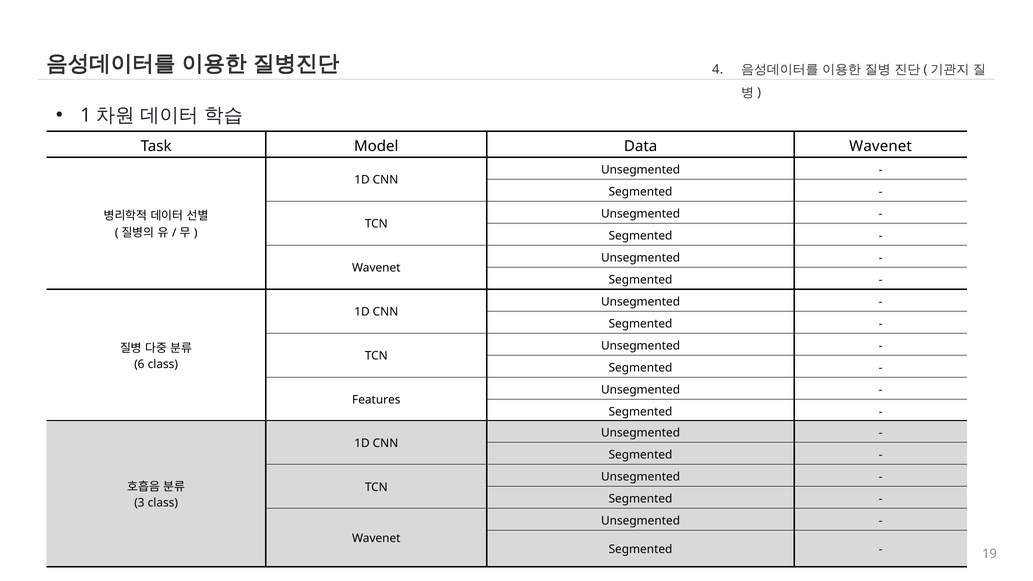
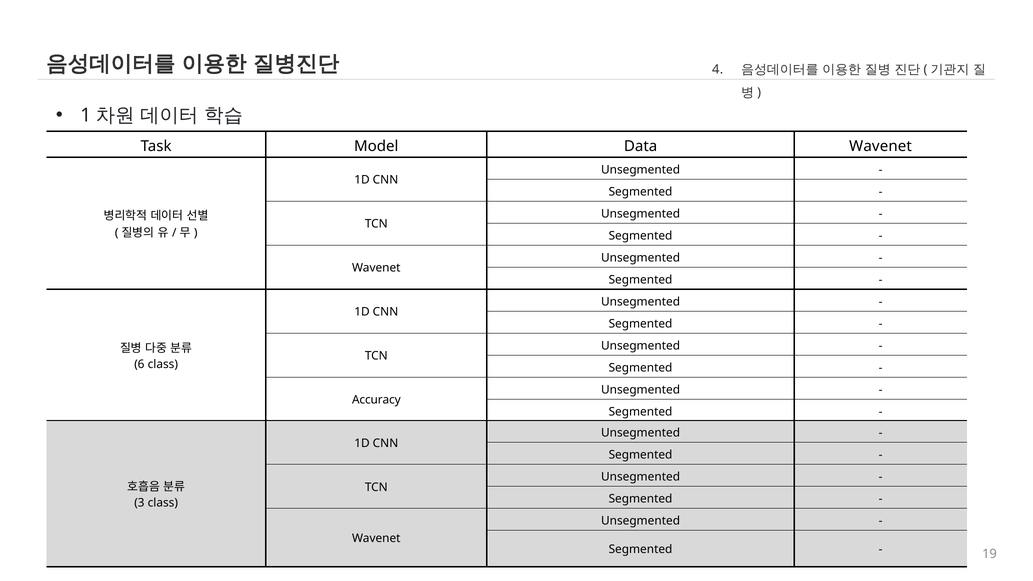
Features: Features -> Accuracy
